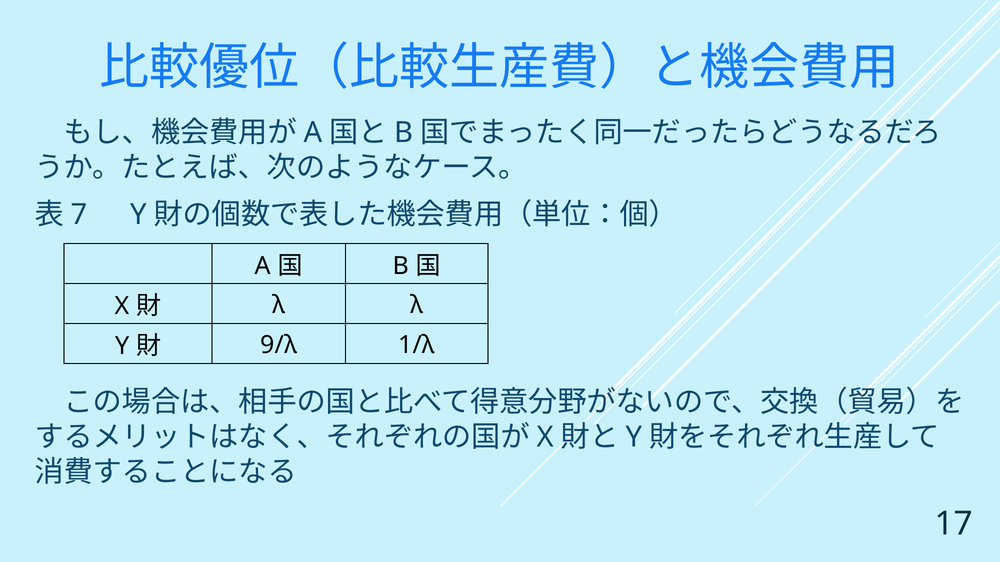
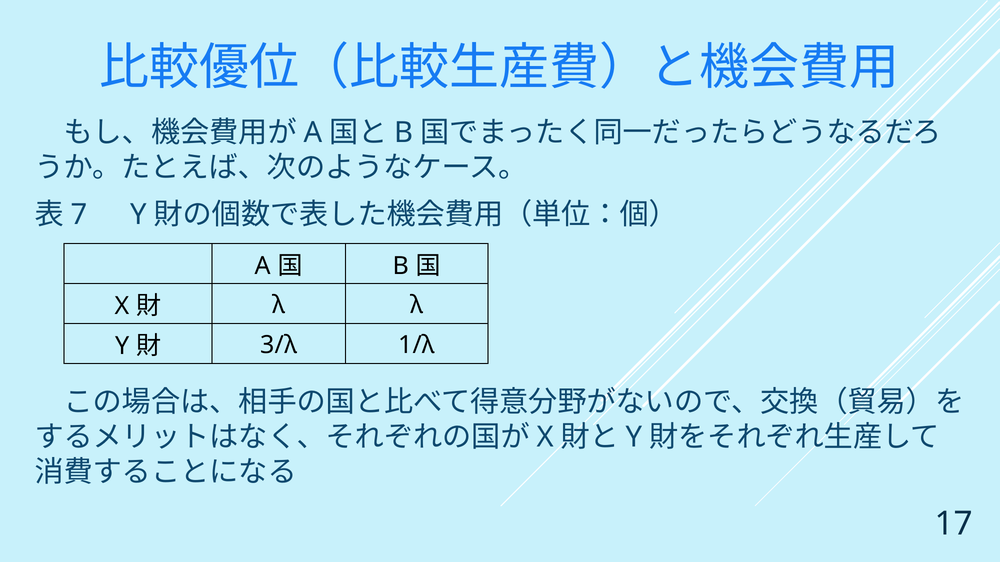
9/λ: 9/λ -> 3/λ
